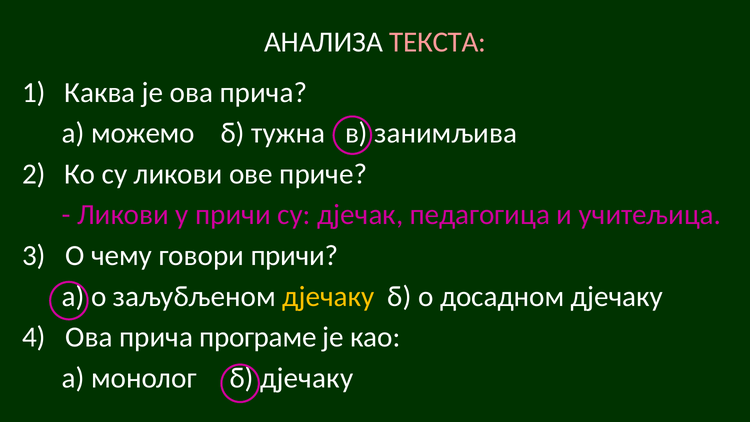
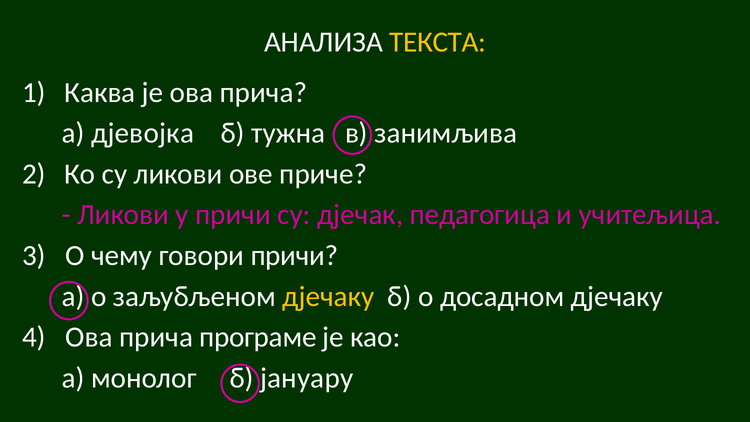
ТЕКСТА colour: pink -> yellow
можемо: можемо -> дјевојка
б дјечаку: дјечаку -> јануару
